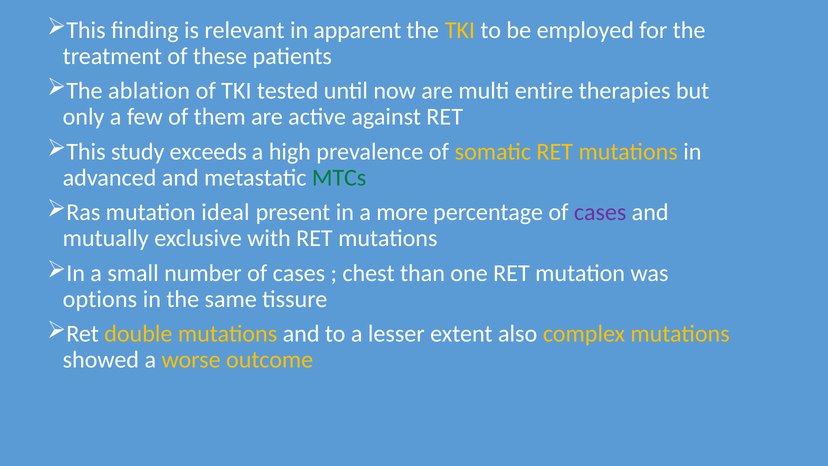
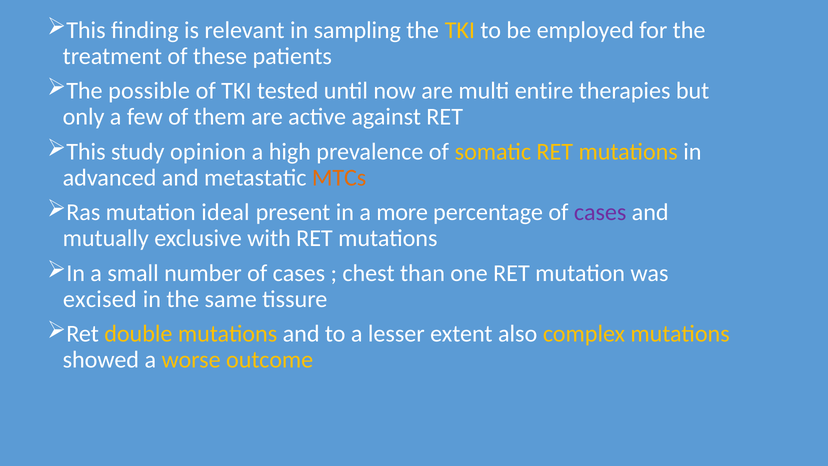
apparent: apparent -> sampling
ablation: ablation -> possible
exceeds: exceeds -> opinion
MTCs colour: green -> orange
options: options -> excised
